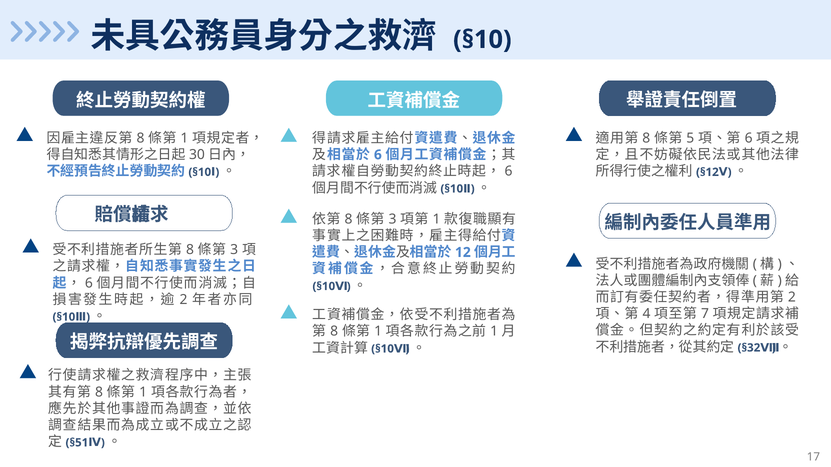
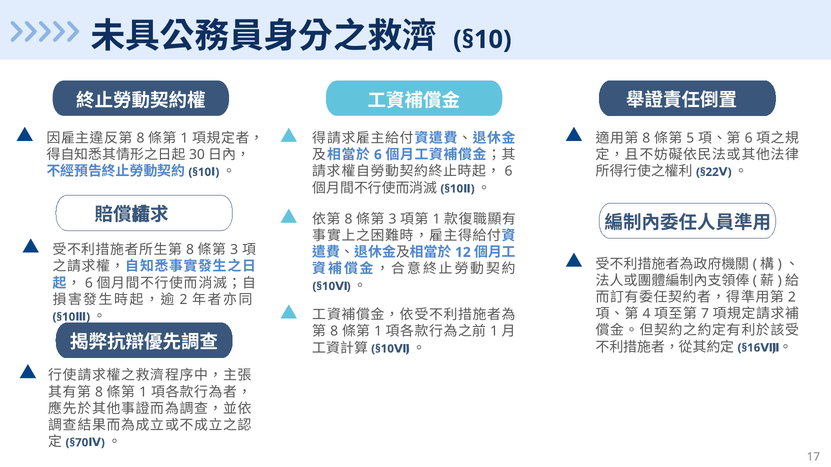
§12: §12 -> §22
§32: §32 -> §16
§51: §51 -> §70
